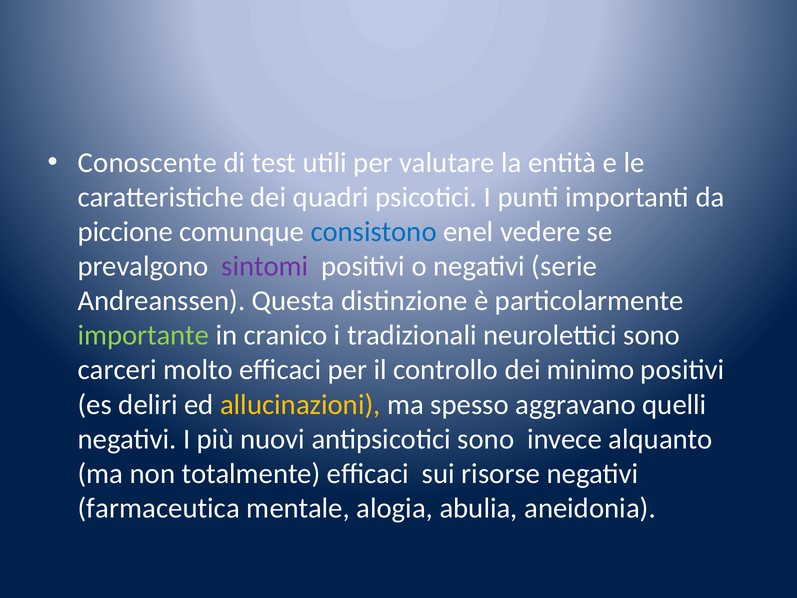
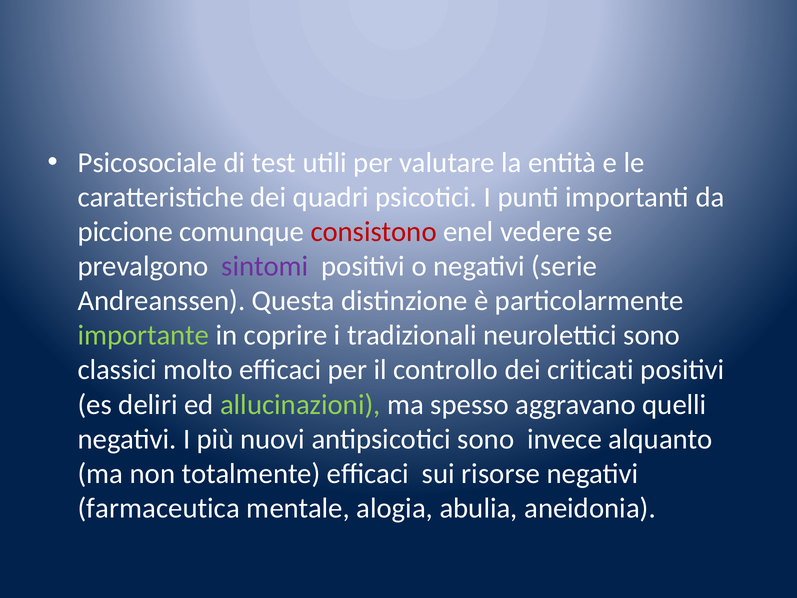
Conoscente: Conoscente -> Psicosociale
consistono colour: blue -> red
cranico: cranico -> coprire
carceri: carceri -> classici
minimo: minimo -> criticati
allucinazioni colour: yellow -> light green
